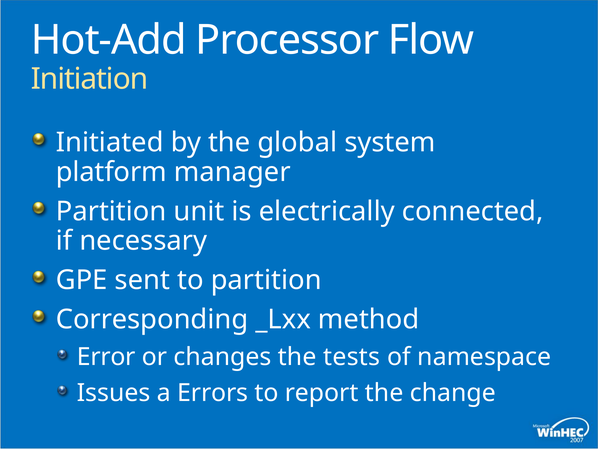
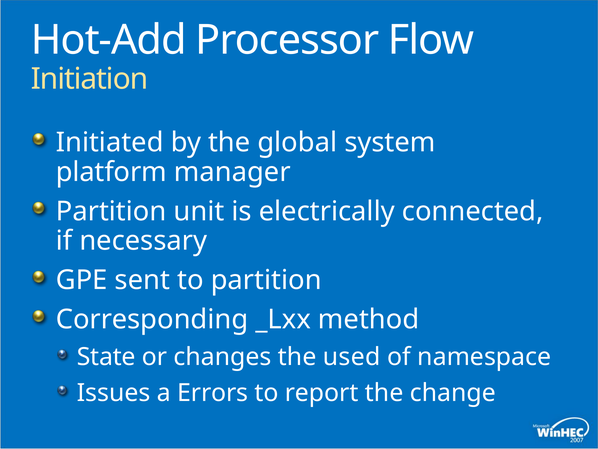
Error: Error -> State
tests: tests -> used
